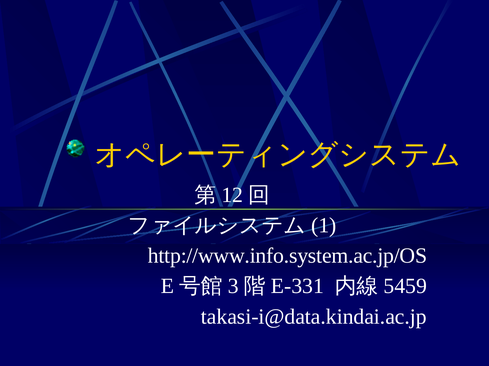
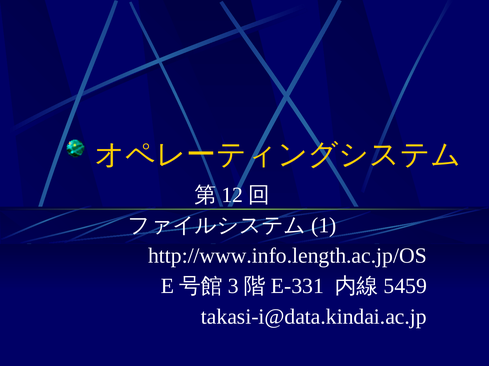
http://www.info.system.ac.jp/OS: http://www.info.system.ac.jp/OS -> http://www.info.length.ac.jp/OS
